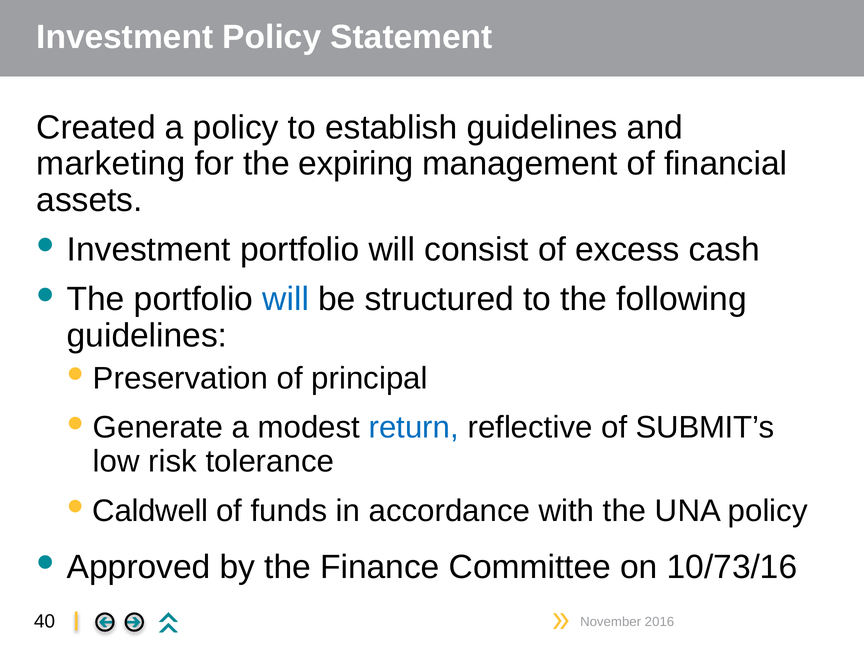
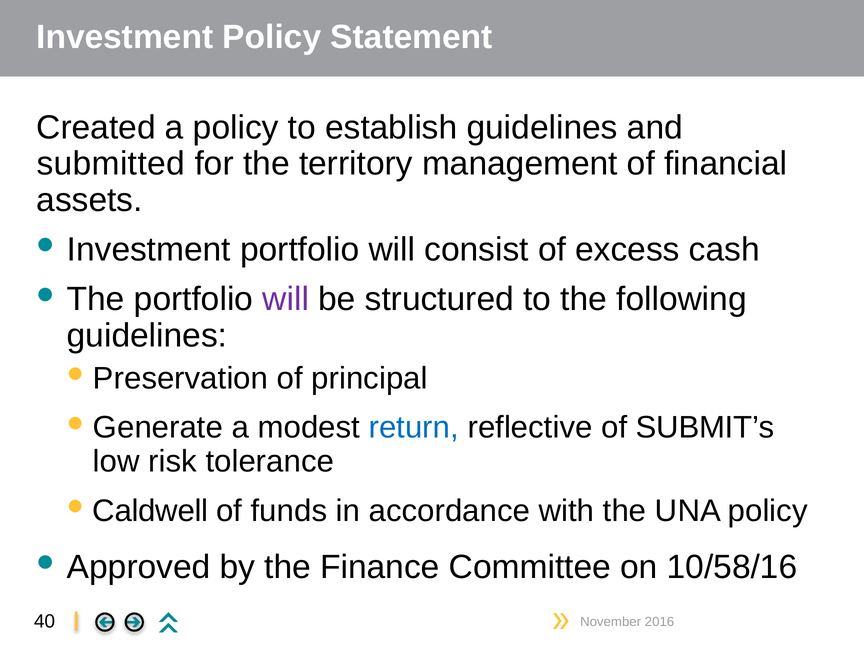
marketing: marketing -> submitted
expiring: expiring -> territory
will at (286, 299) colour: blue -> purple
10/73/16: 10/73/16 -> 10/58/16
